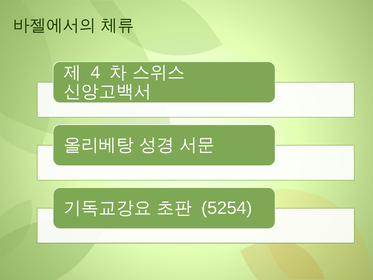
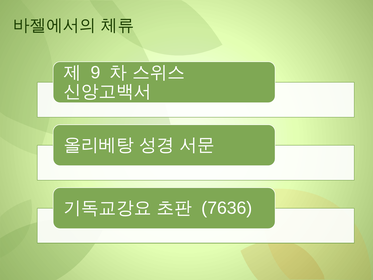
4: 4 -> 9
5254: 5254 -> 7636
